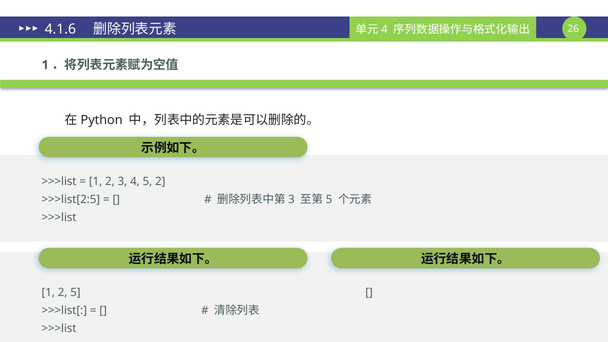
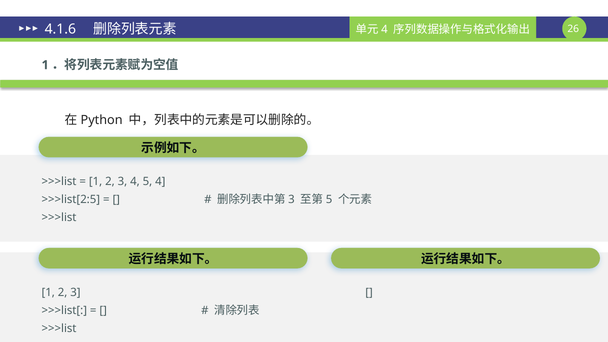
5 2: 2 -> 4
5 at (75, 293): 5 -> 3
